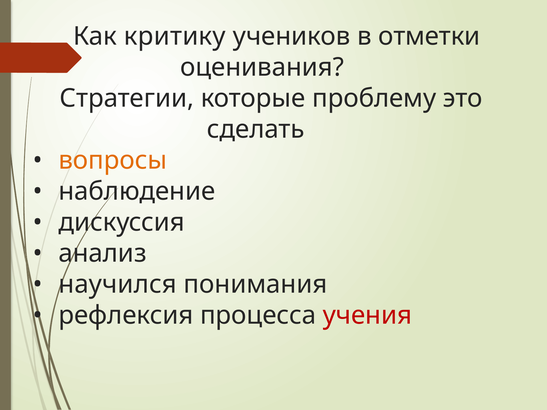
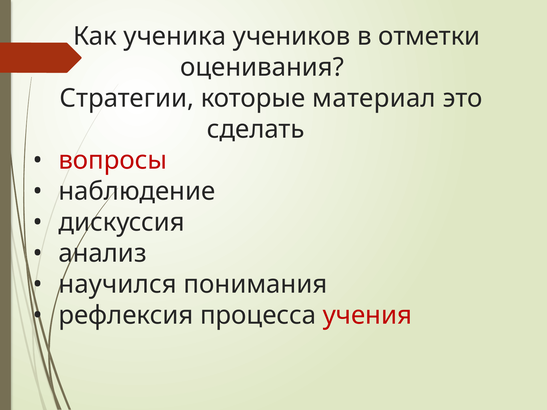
критику: критику -> ученика
проблему: проблему -> материал
вопросы colour: orange -> red
